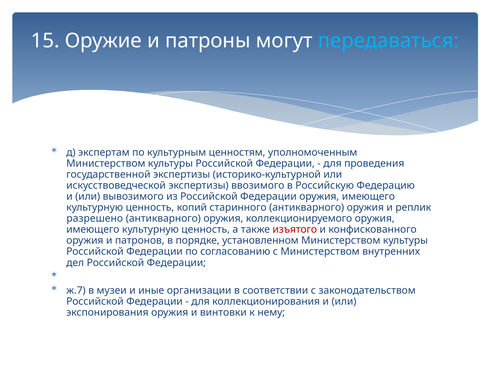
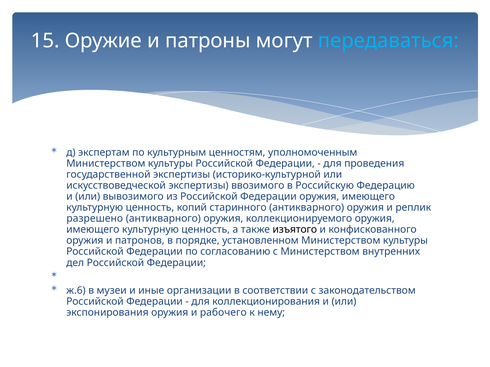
изъятого colour: red -> black
ж.7: ж.7 -> ж.6
винтовки: винтовки -> рабочего
